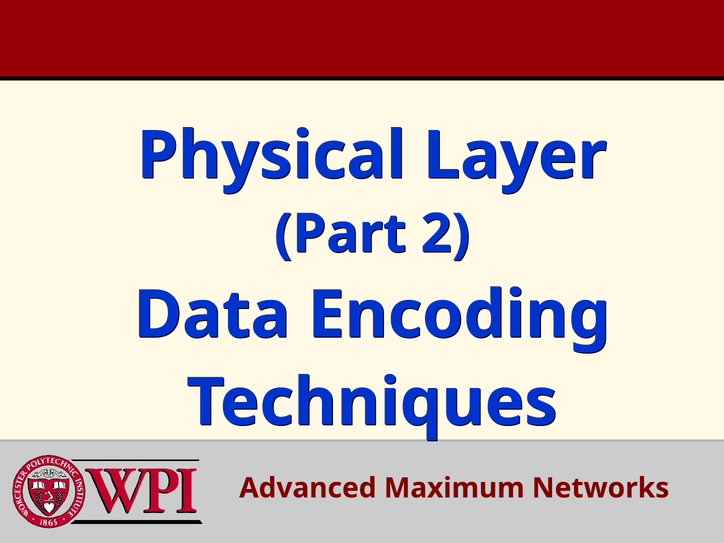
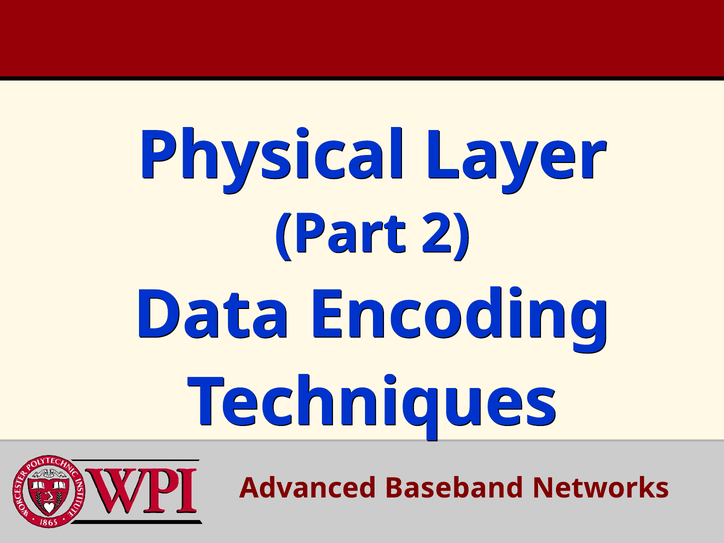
Maximum: Maximum -> Baseband
